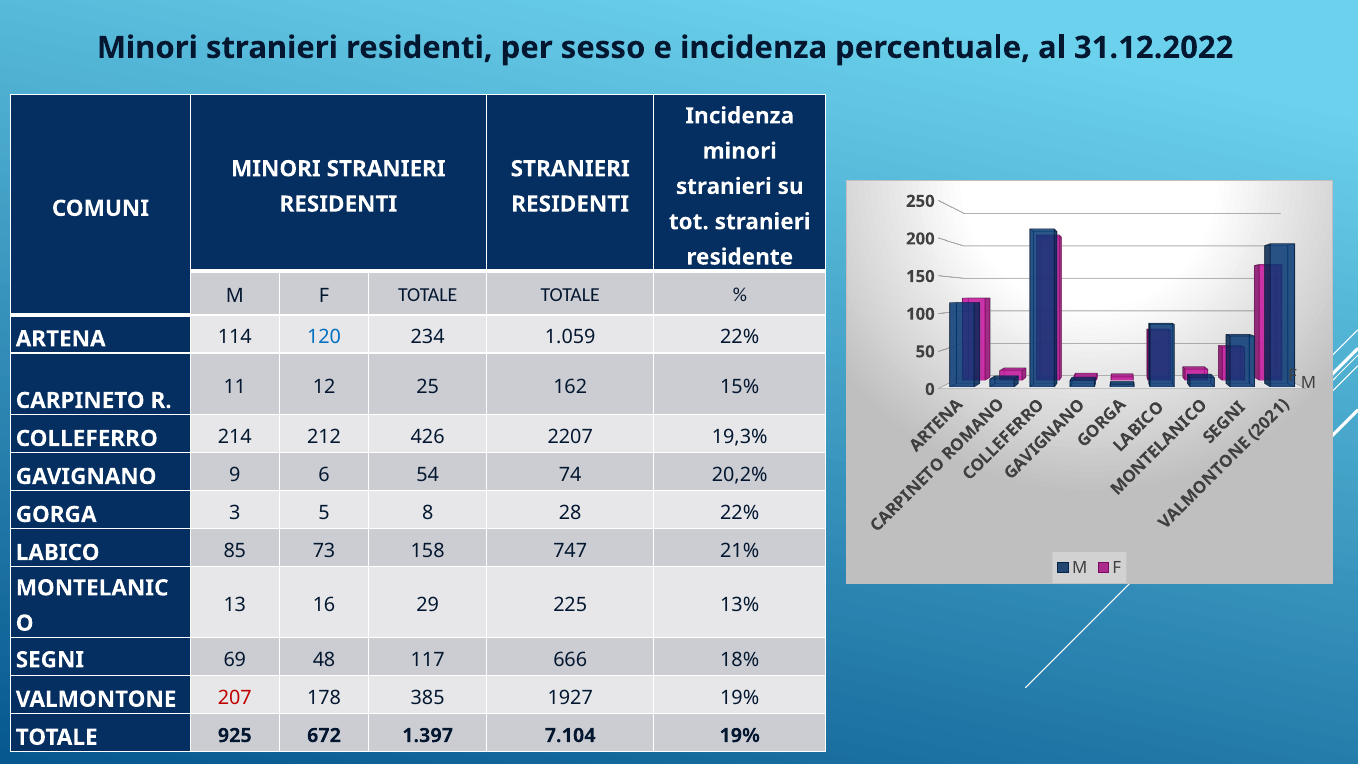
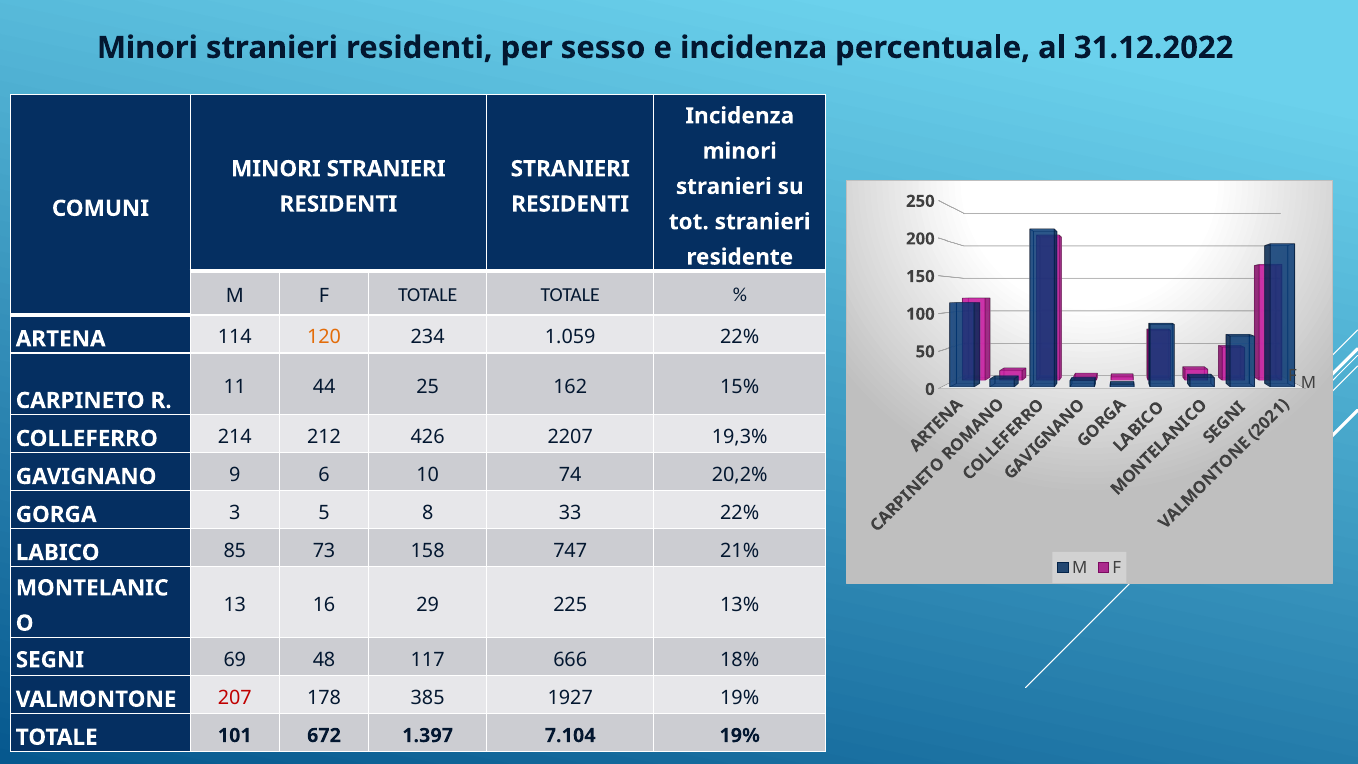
120 colour: blue -> orange
12: 12 -> 44
54: 54 -> 10
28: 28 -> 33
925: 925 -> 101
